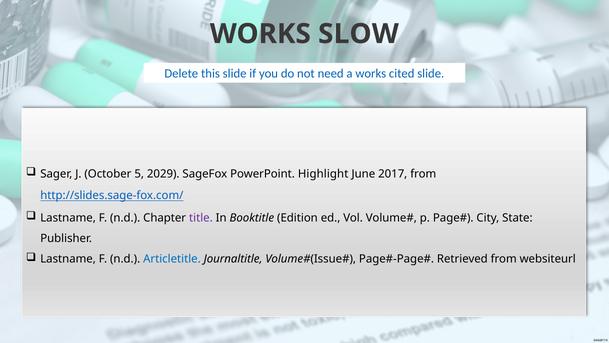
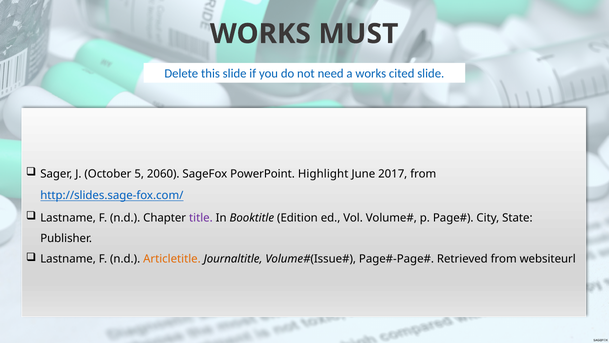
SLOW: SLOW -> MUST
2029: 2029 -> 2060
Articletitle colour: blue -> orange
